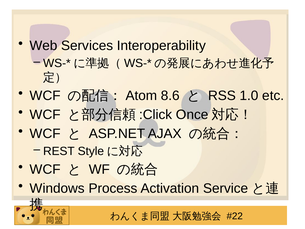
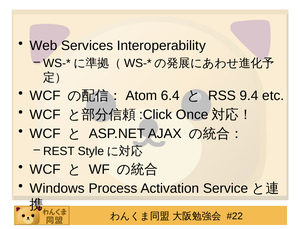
8.6: 8.6 -> 6.4
1.0: 1.0 -> 9.4
